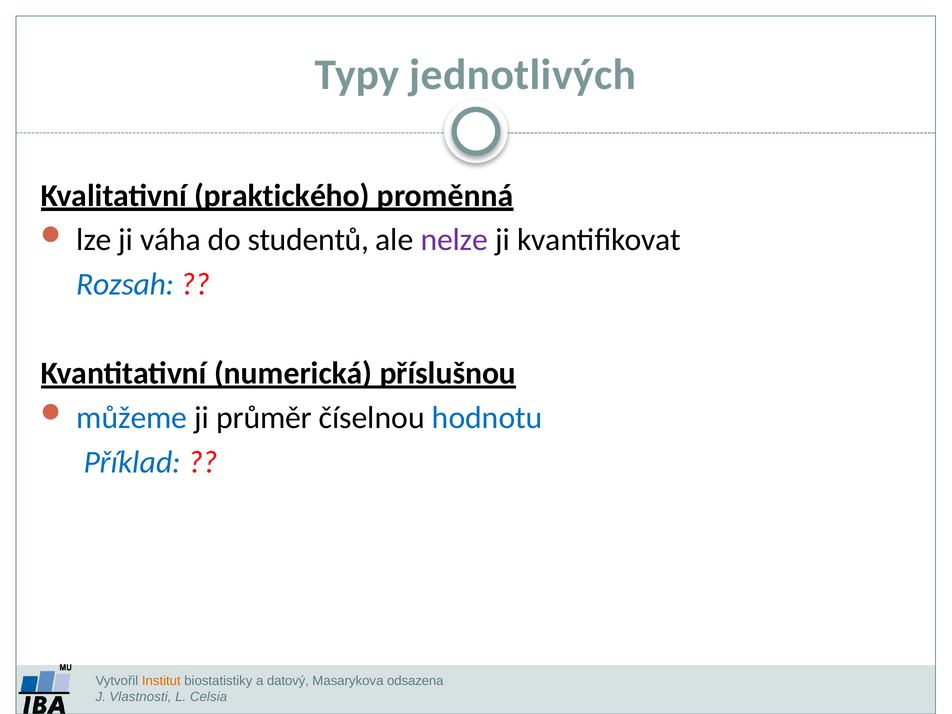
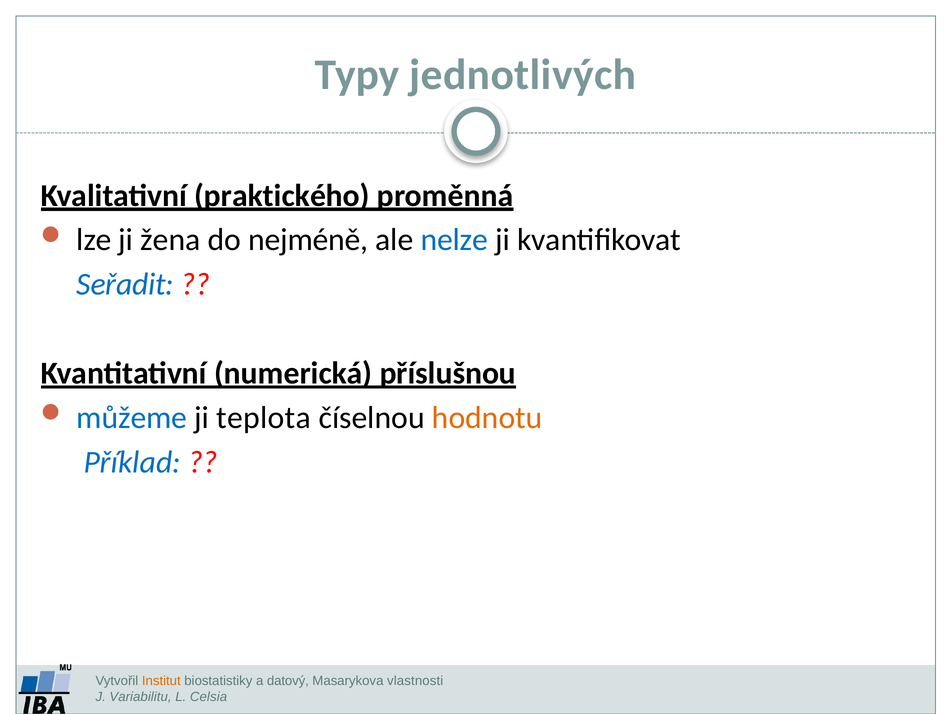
váha: váha -> žena
studentů: studentů -> nejméně
nelze colour: purple -> blue
Rozsah: Rozsah -> Seřadit
průměr: průměr -> teplota
hodnotu colour: blue -> orange
odsazena: odsazena -> vlastnosti
Vlastnosti: Vlastnosti -> Variabilitu
